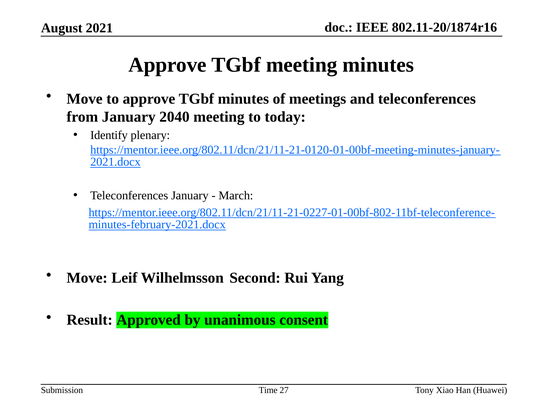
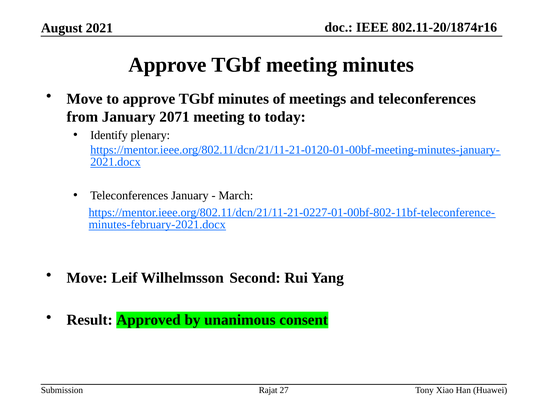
2040: 2040 -> 2071
Time: Time -> Rajat
